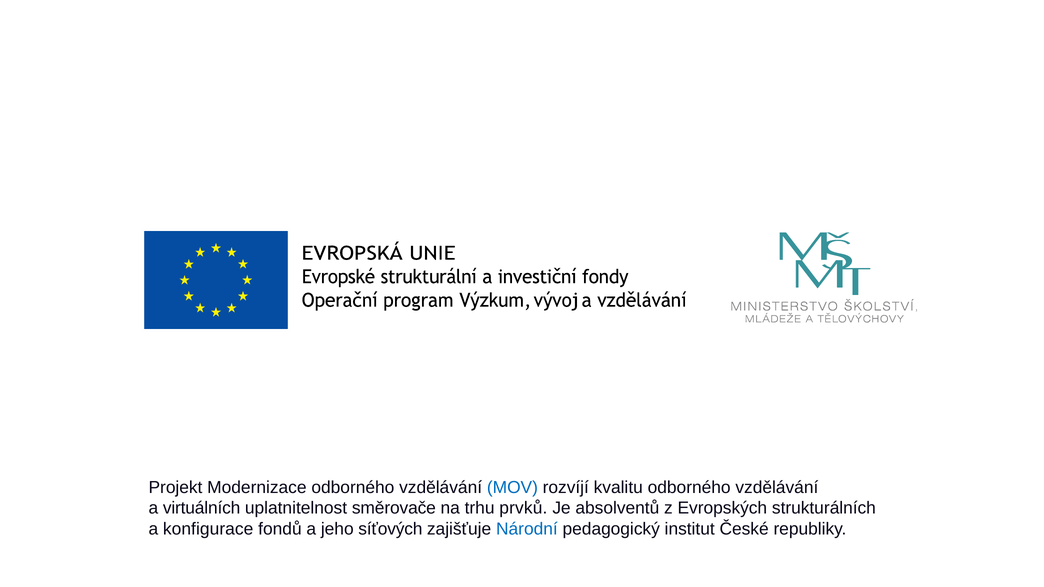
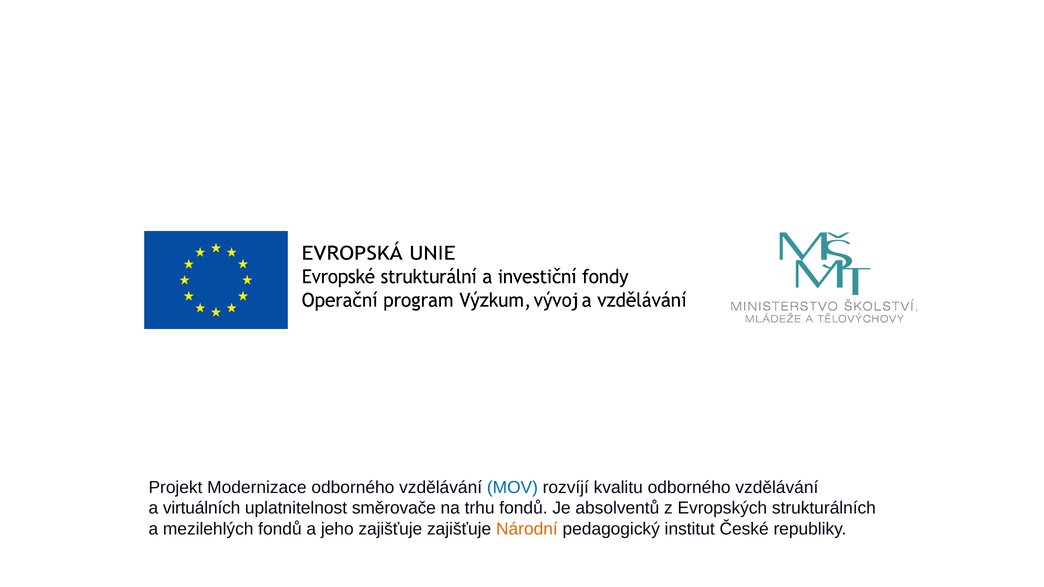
trhu prvků: prvků -> fondů
konfigurace: konfigurace -> mezilehlých
jeho síťových: síťových -> zajišťuje
Národní colour: blue -> orange
